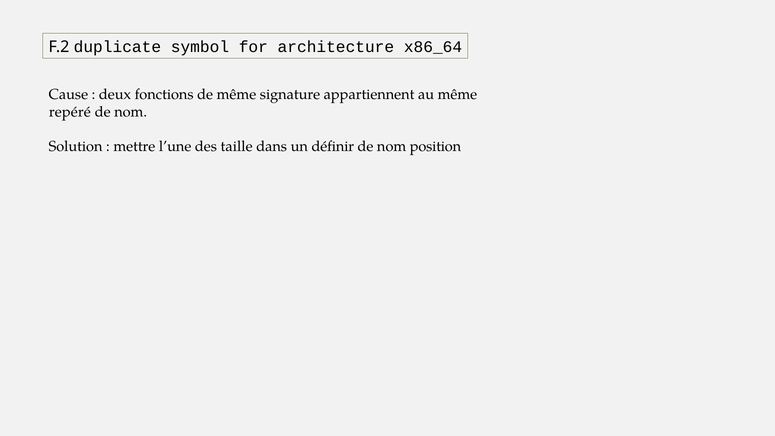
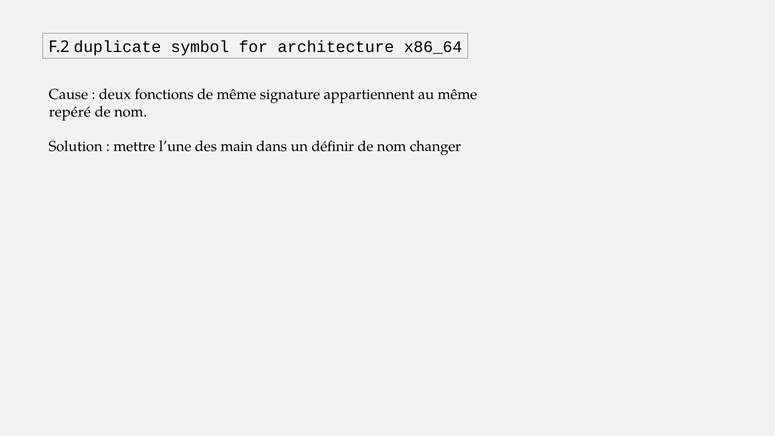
taille: taille -> main
position: position -> changer
